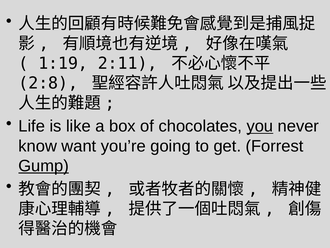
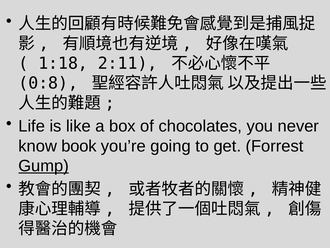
1:19: 1:19 -> 1:18
2:8: 2:8 -> 0:8
you underline: present -> none
want: want -> book
